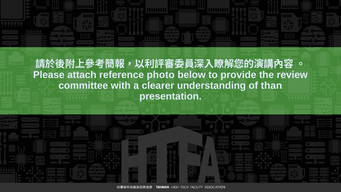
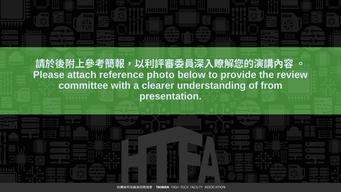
than: than -> from
